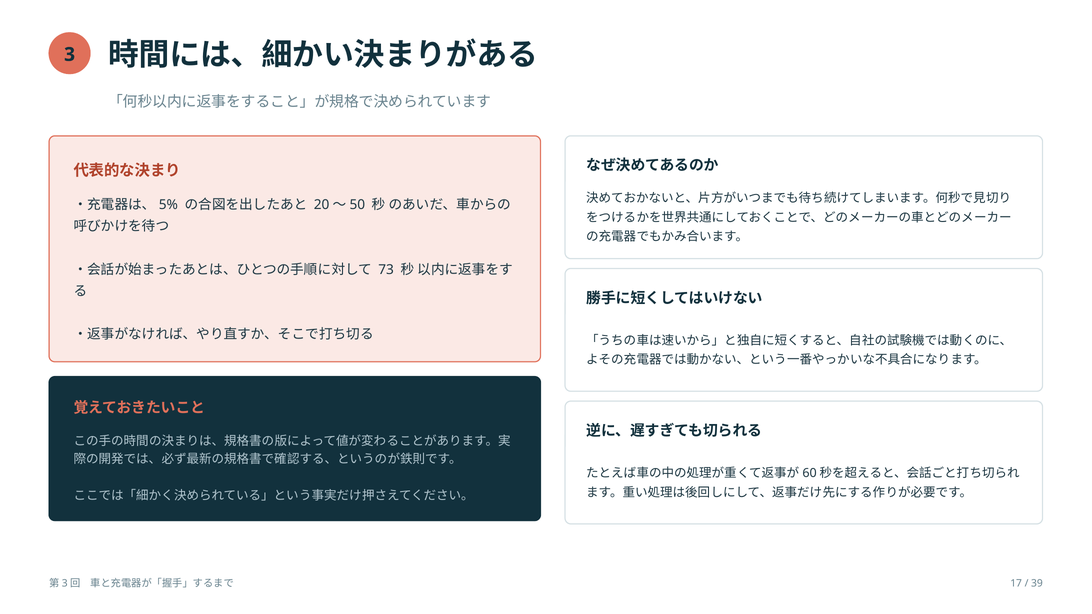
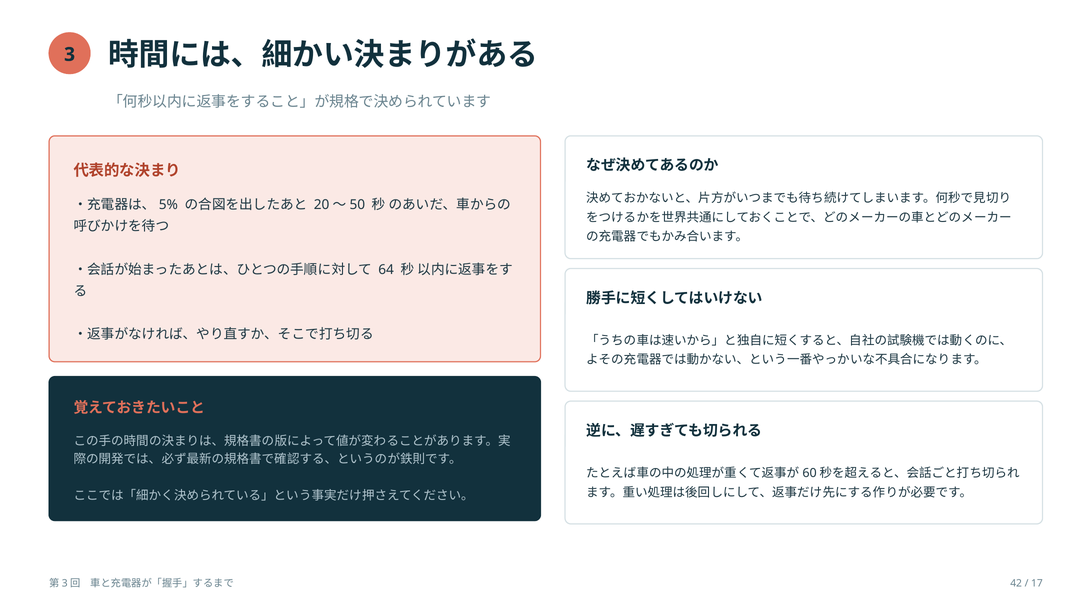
73: 73 -> 64
17: 17 -> 42
39: 39 -> 17
